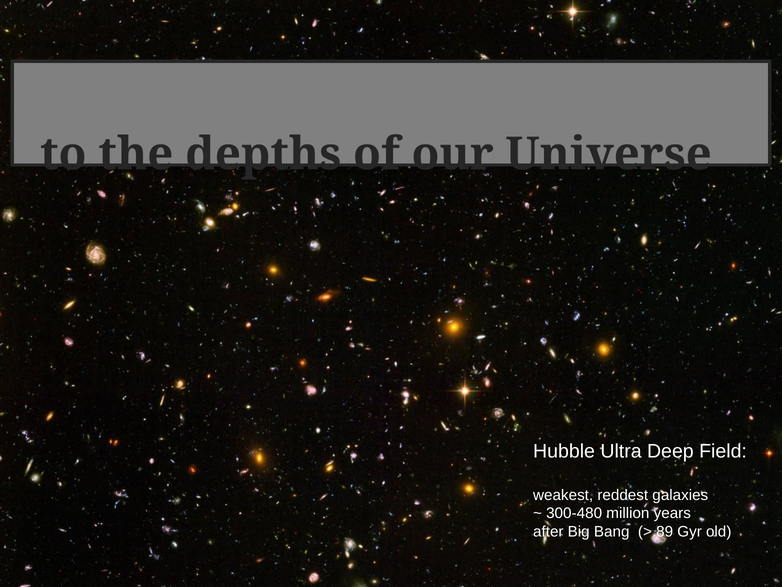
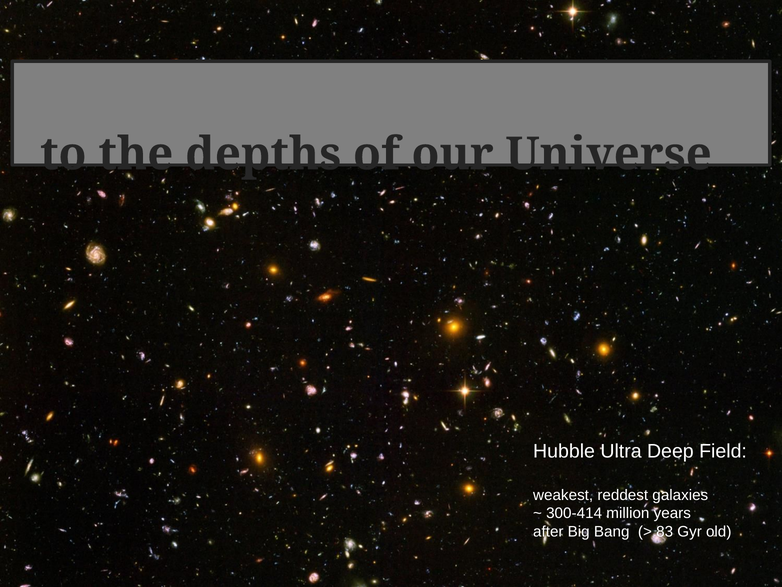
300-480: 300-480 -> 300-414
89: 89 -> 83
